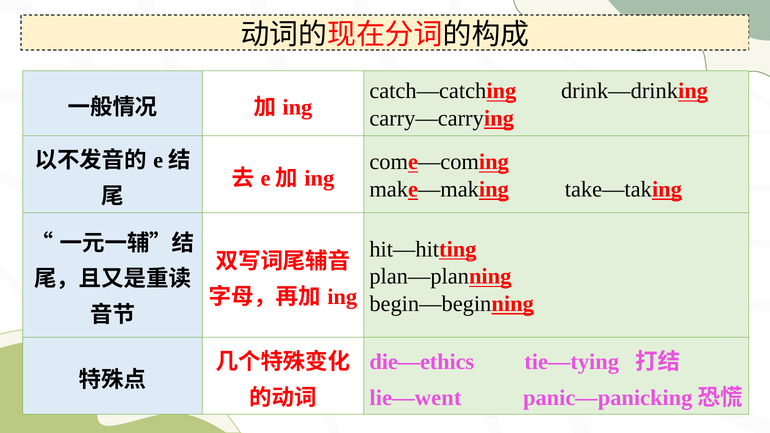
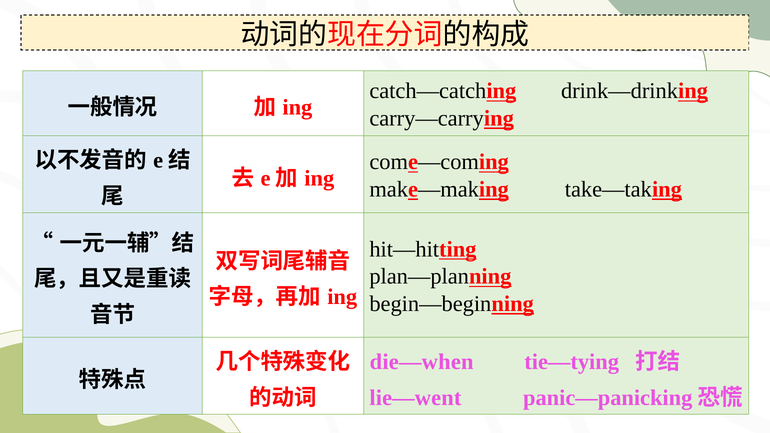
die—ethics: die—ethics -> die—when
